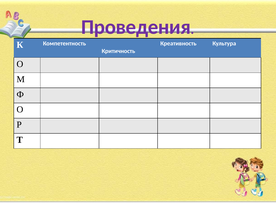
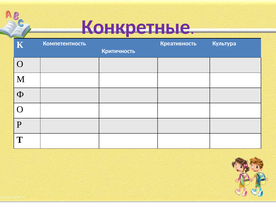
Проведения: Проведения -> Конкретные
